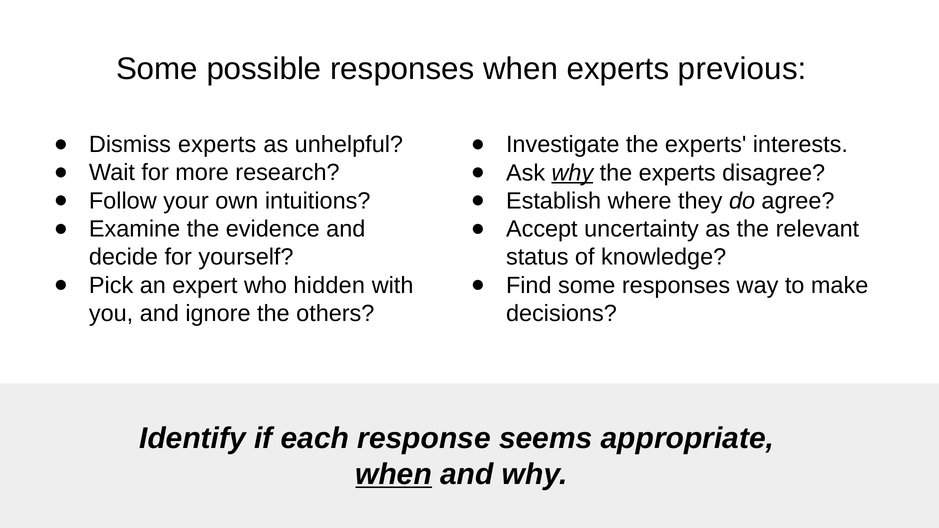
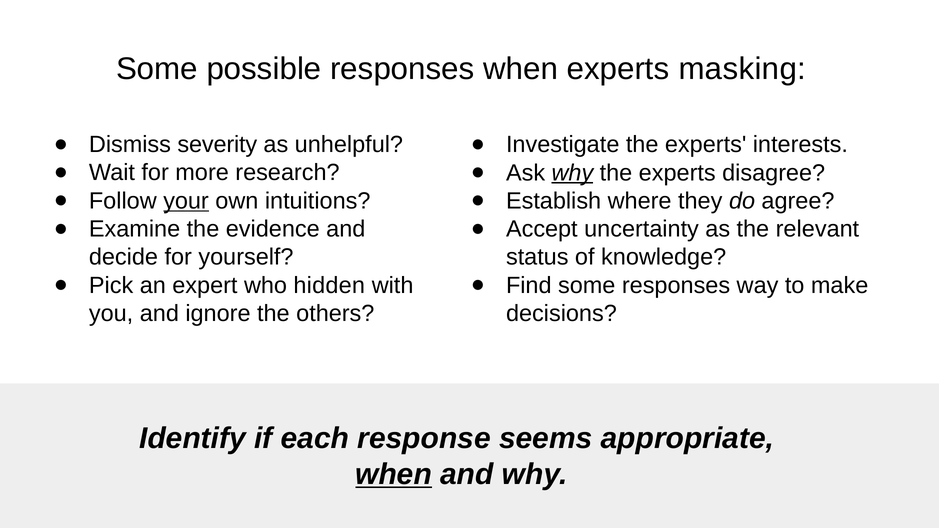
previous: previous -> masking
Dismiss experts: experts -> severity
your underline: none -> present
